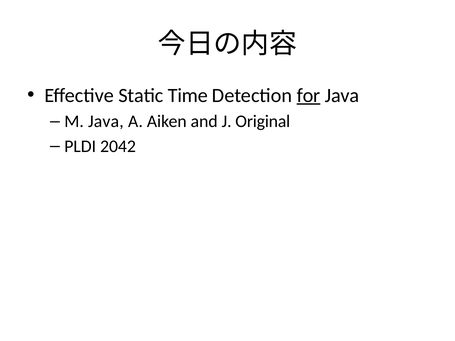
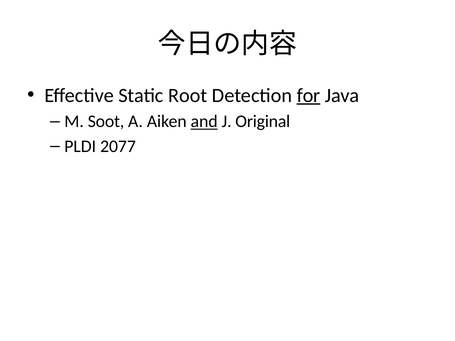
Time: Time -> Root
M Java: Java -> Soot
and underline: none -> present
2042: 2042 -> 2077
